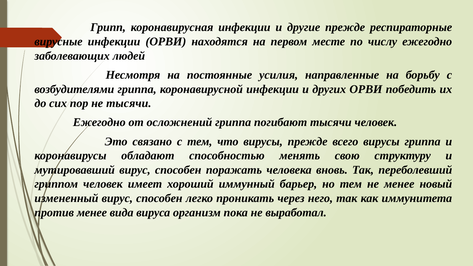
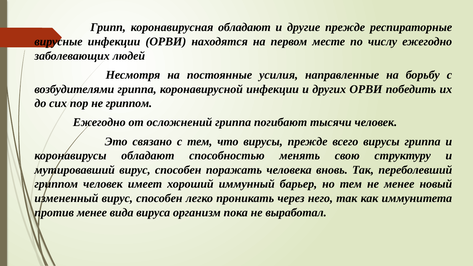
коронавирусная инфекции: инфекции -> обладают
не тысячи: тысячи -> гриппом
